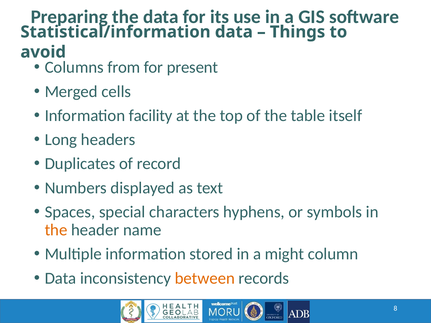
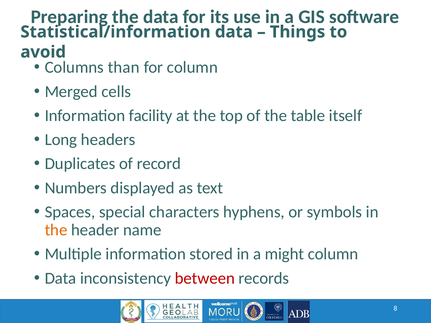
from: from -> than
for present: present -> column
between colour: orange -> red
